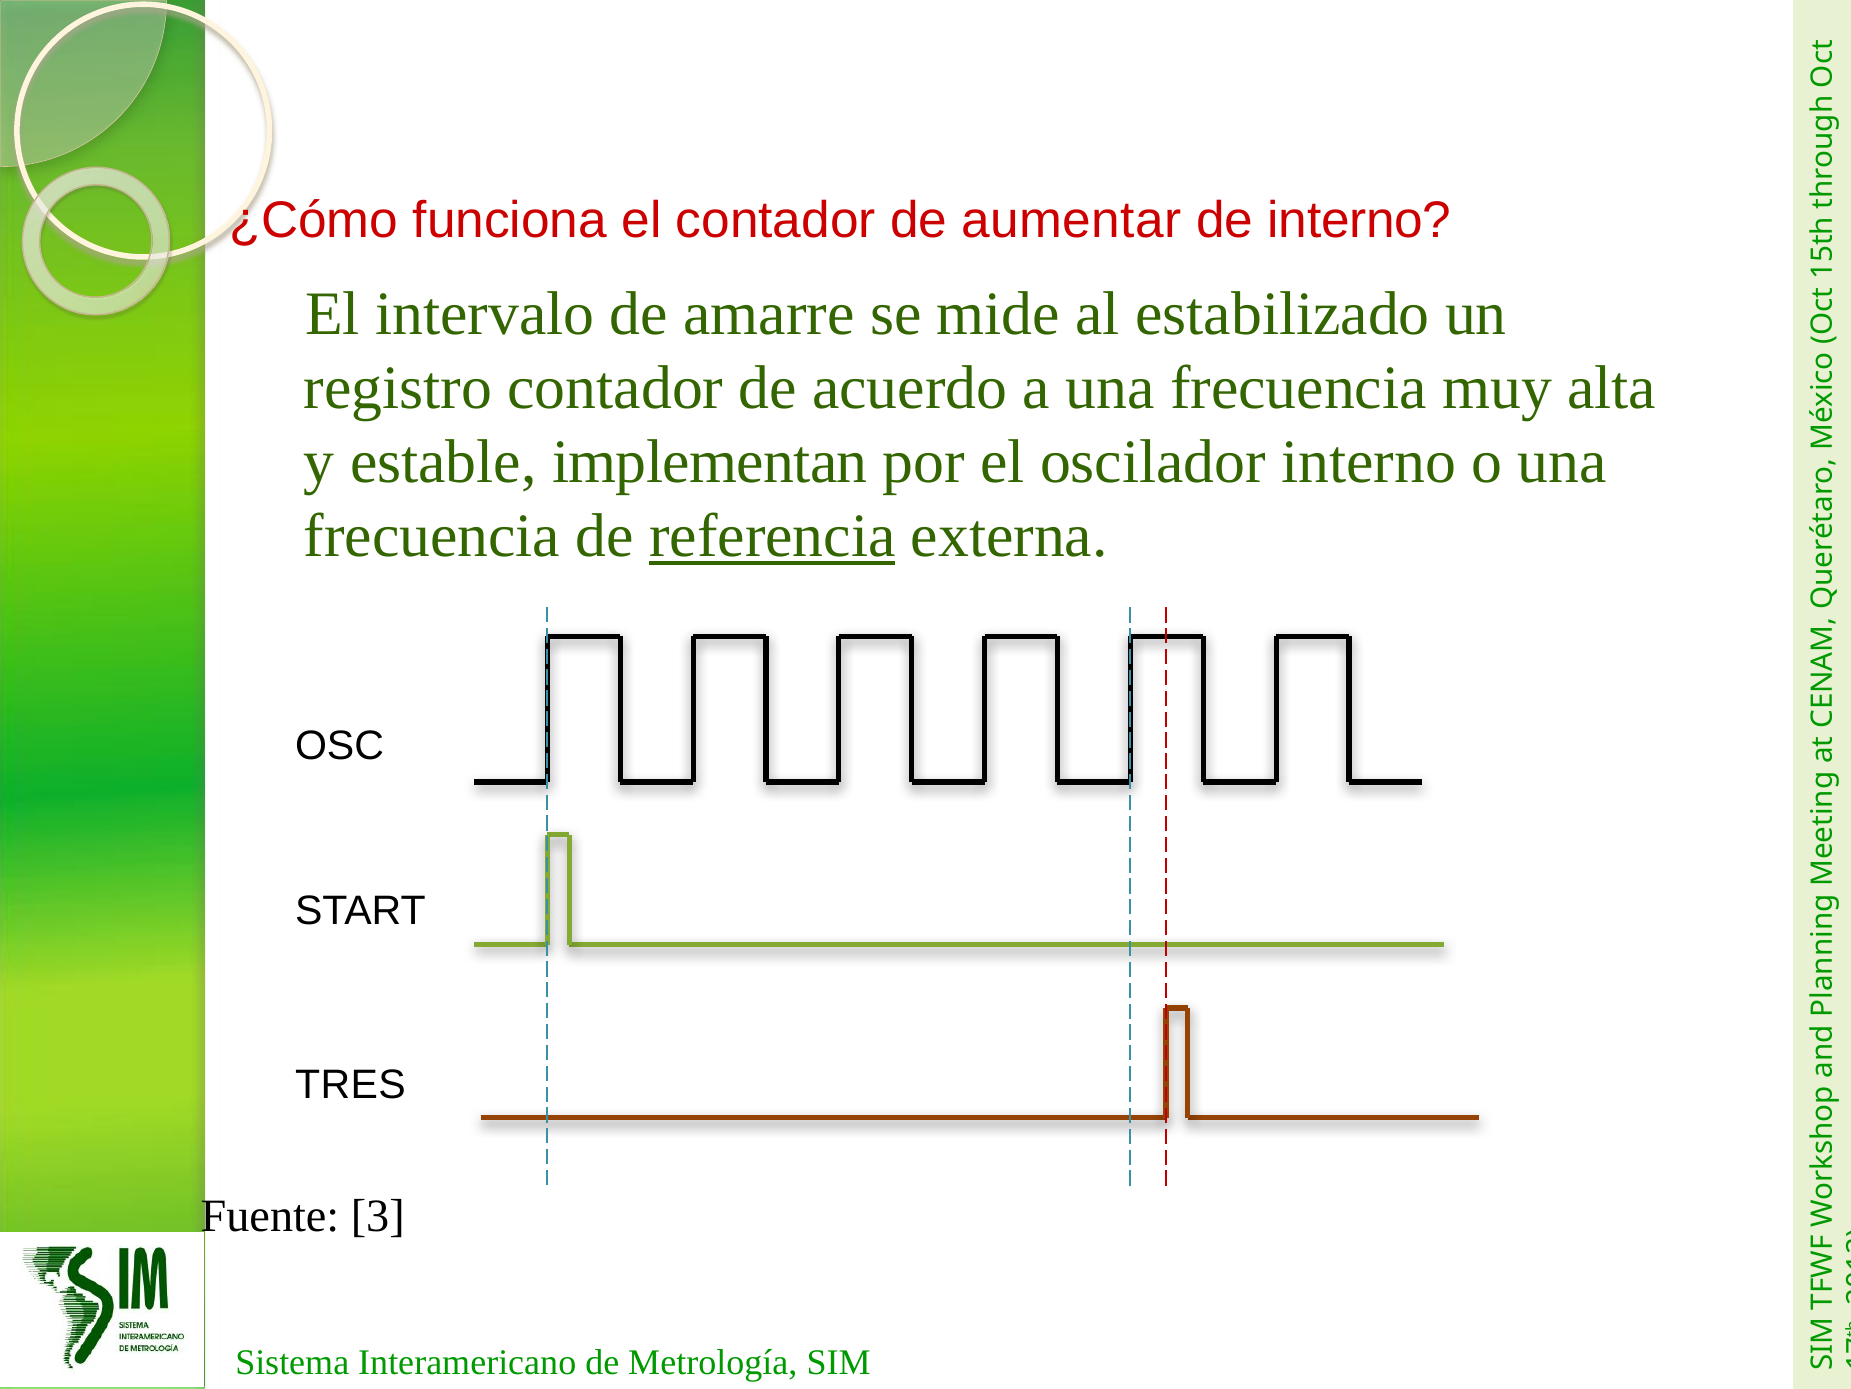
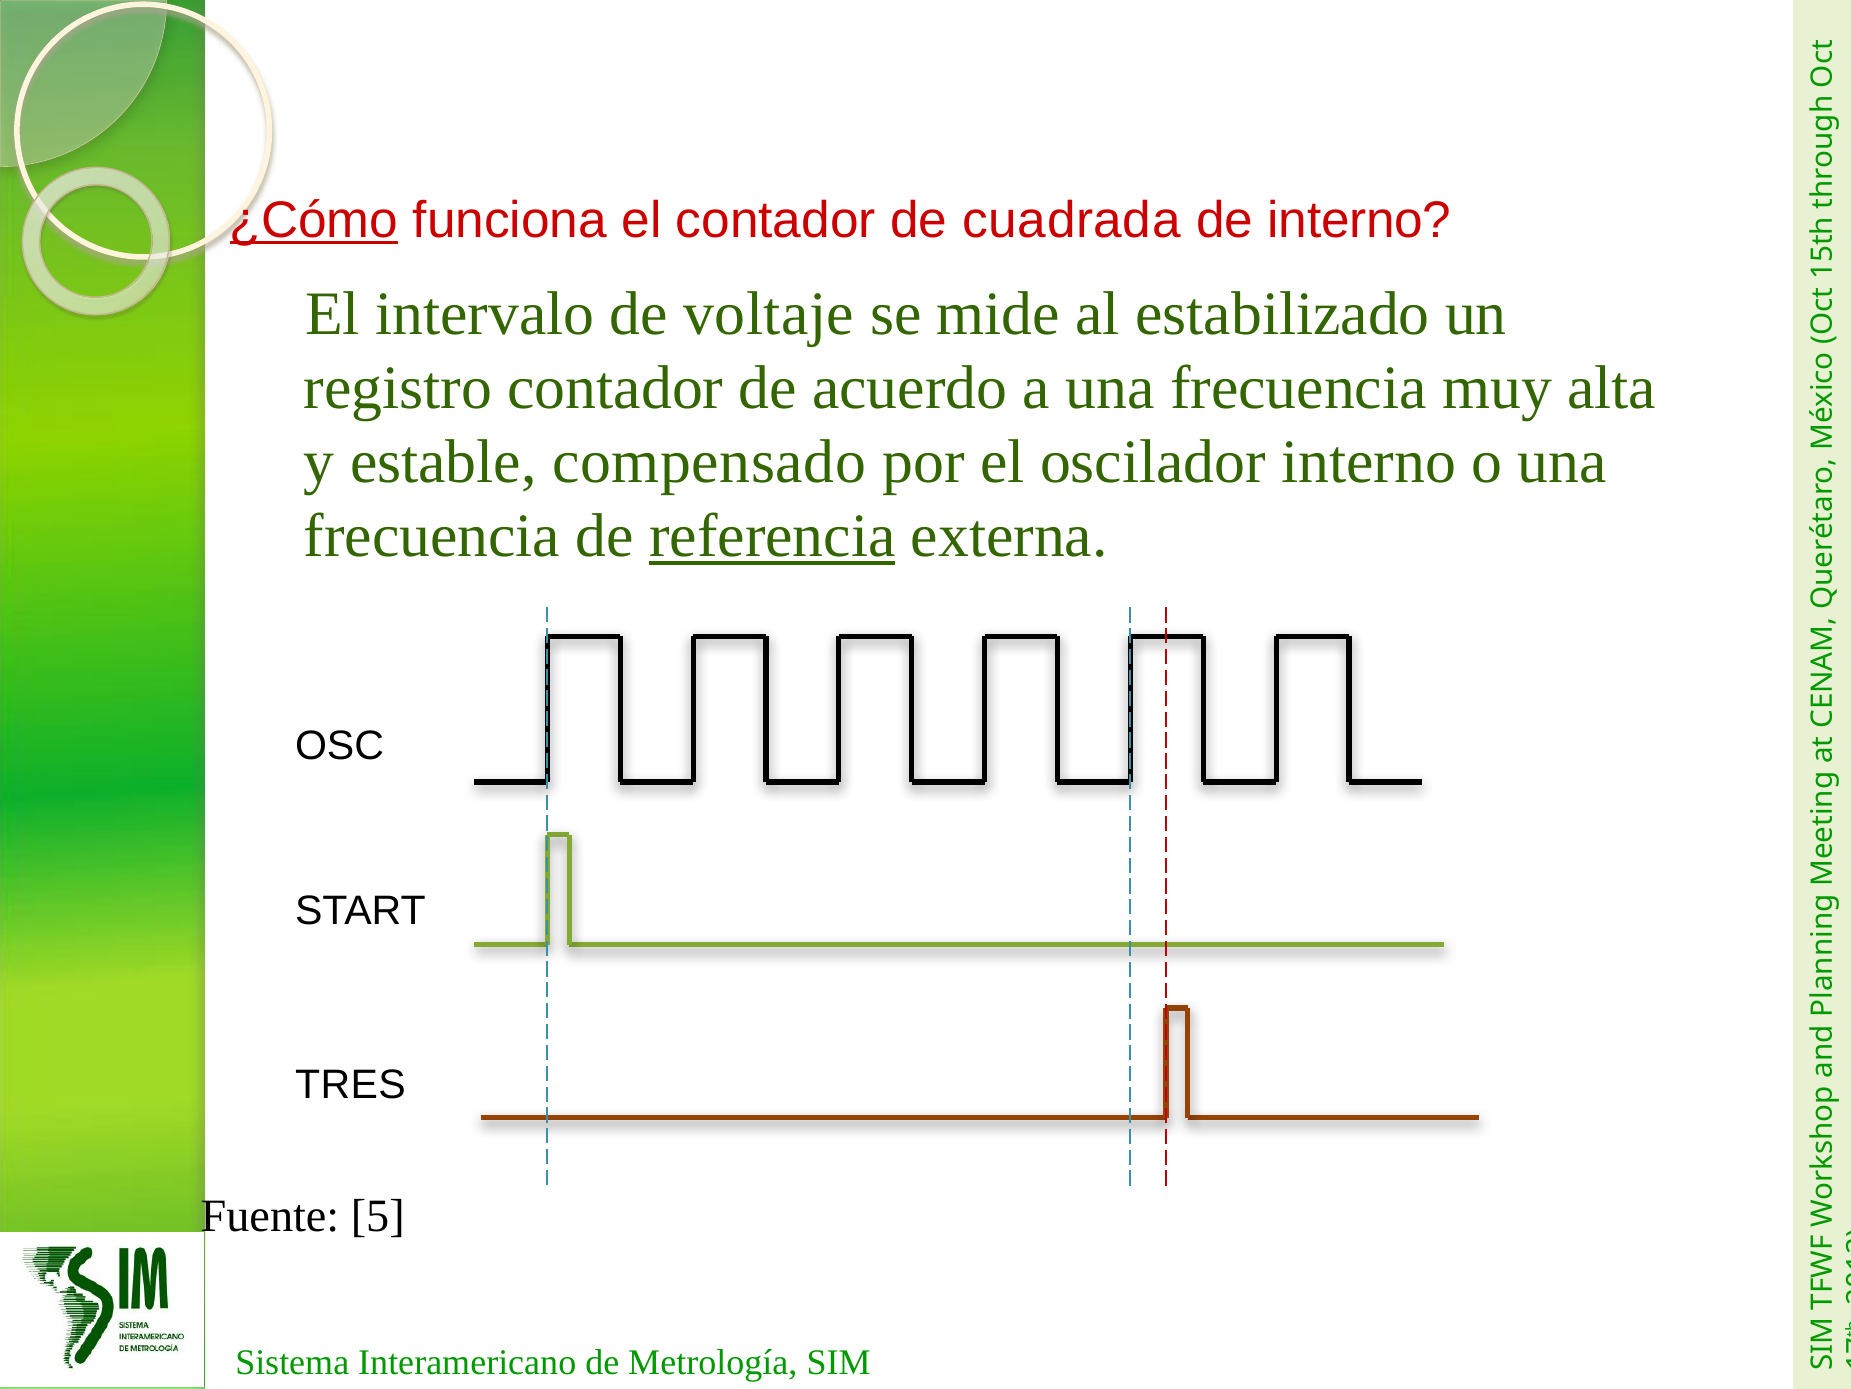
¿Cómo underline: none -> present
aumentar: aumentar -> cuadrada
amarre: amarre -> voltaje
implementan: implementan -> compensado
Fuente 3: 3 -> 5
